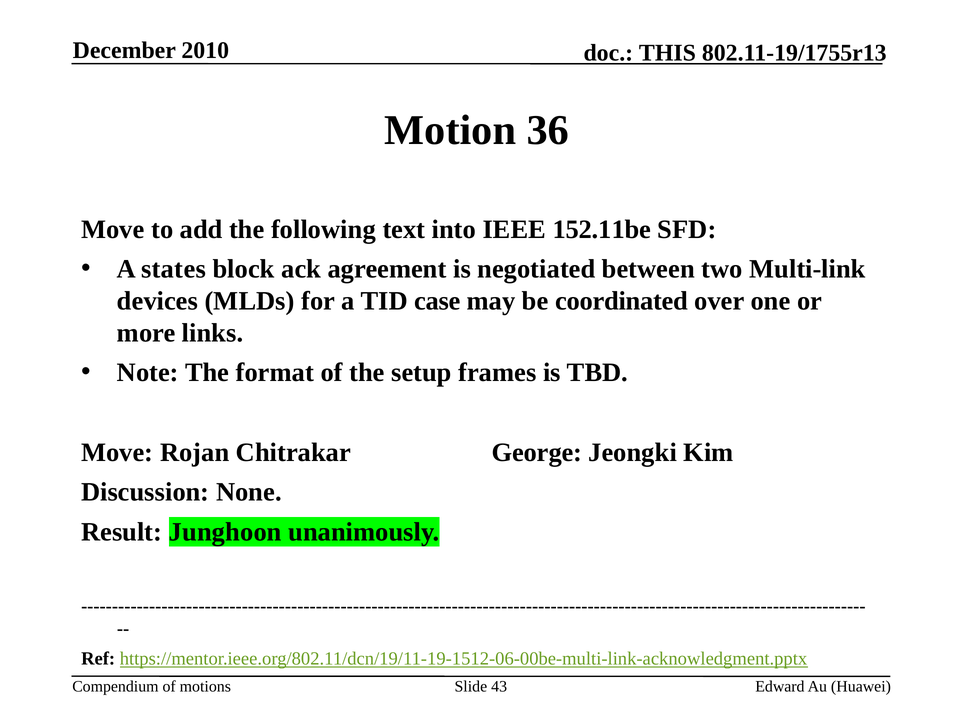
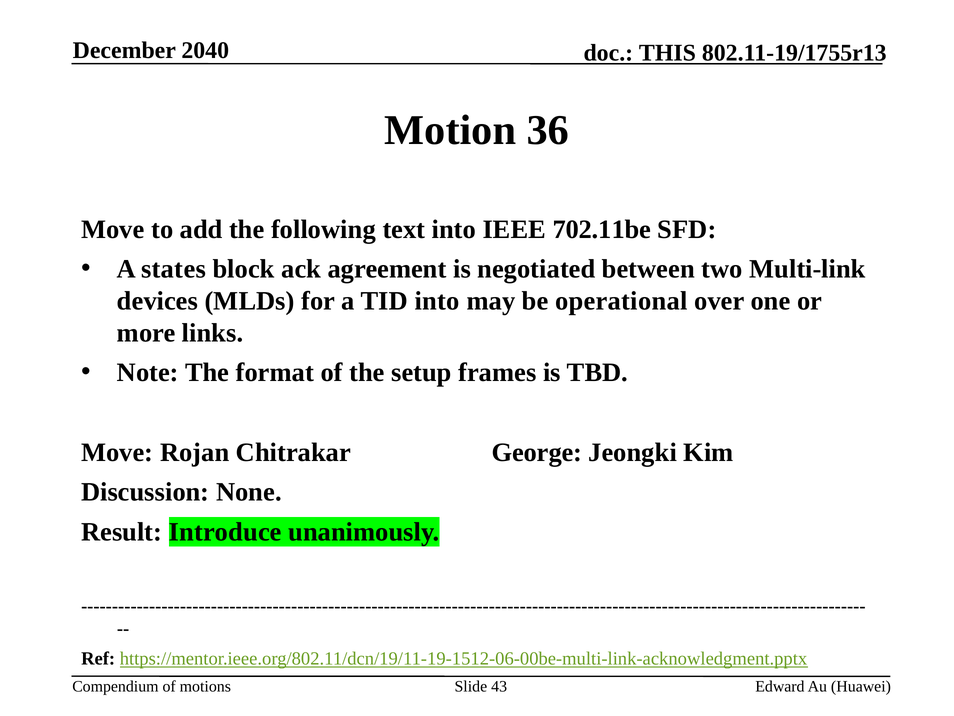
2010: 2010 -> 2040
152.11be: 152.11be -> 702.11be
TID case: case -> into
coordinated: coordinated -> operational
Junghoon: Junghoon -> Introduce
